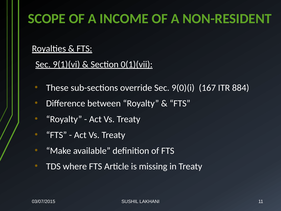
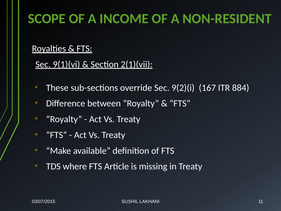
0(1)(vii: 0(1)(vii -> 2(1)(vii
9(0)(i: 9(0)(i -> 9(2)(i
